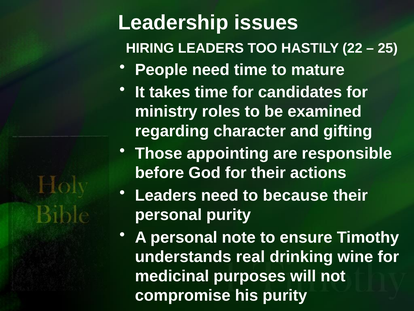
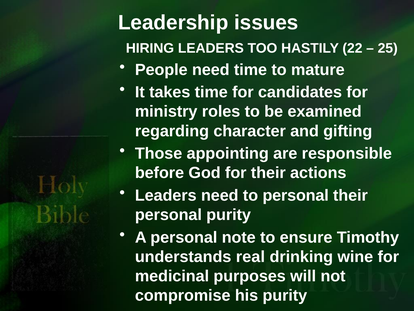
to because: because -> personal
